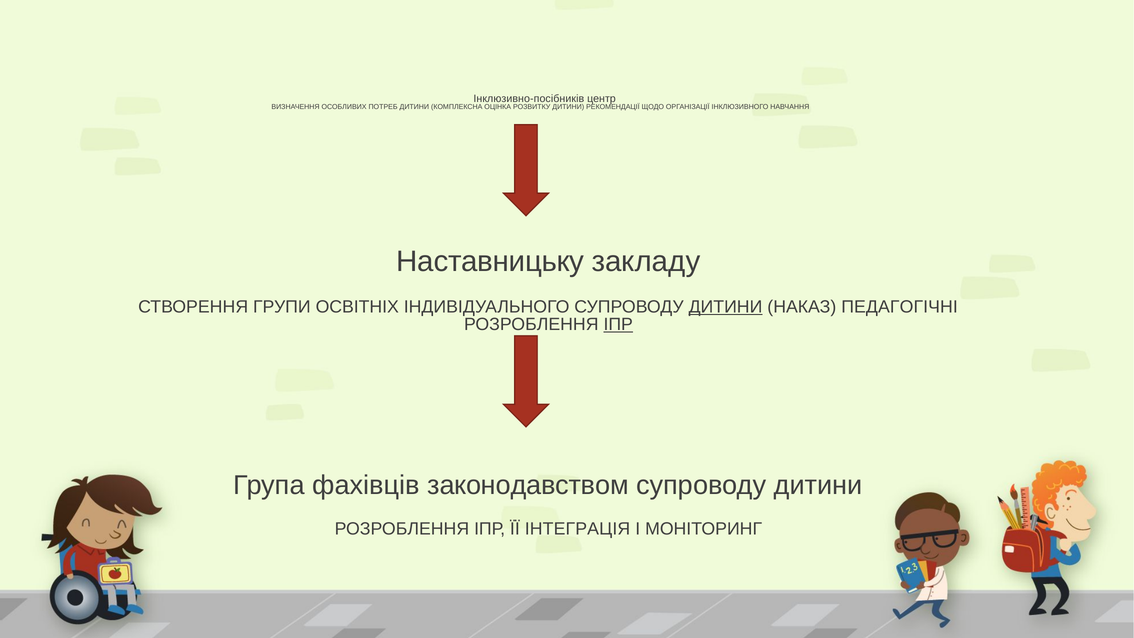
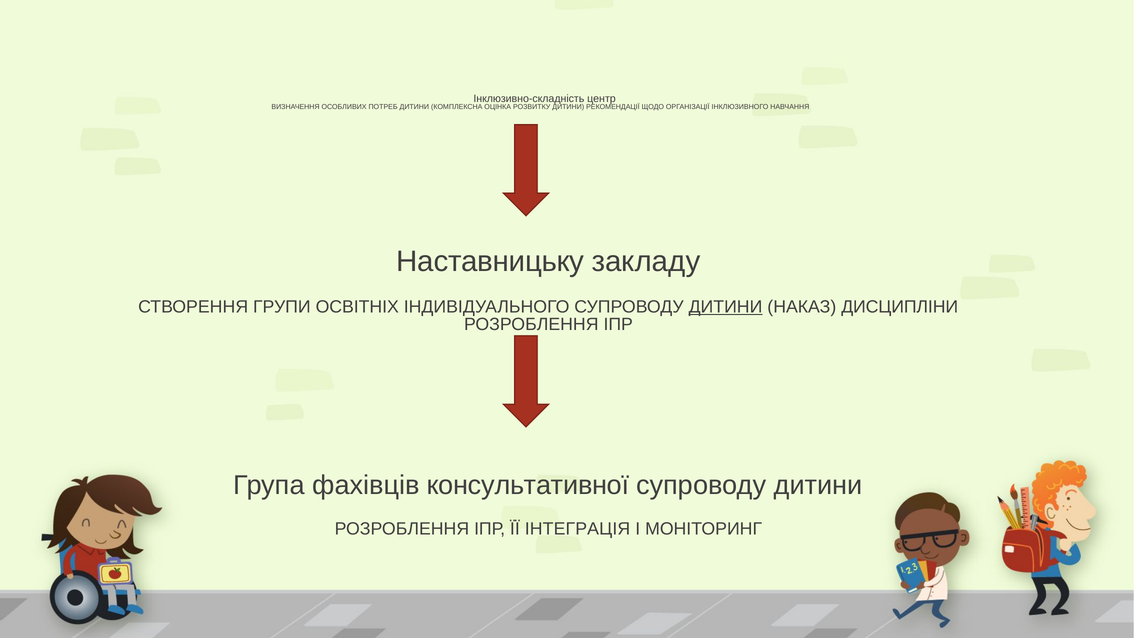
Інклюзивно-посібників: Інклюзивно-посібників -> Інклюзивно-складність
ПЕДАГОГІЧНІ: ПЕДАГОГІЧНІ -> ДИСЦИПЛІНИ
ІПР at (618, 324) underline: present -> none
законодавством: законодавством -> консультативної
